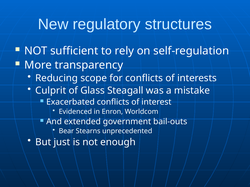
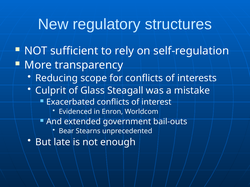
just: just -> late
